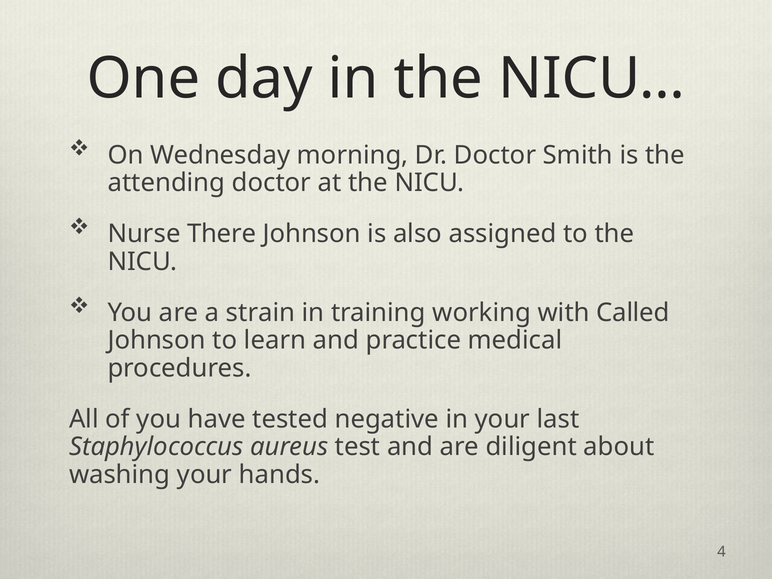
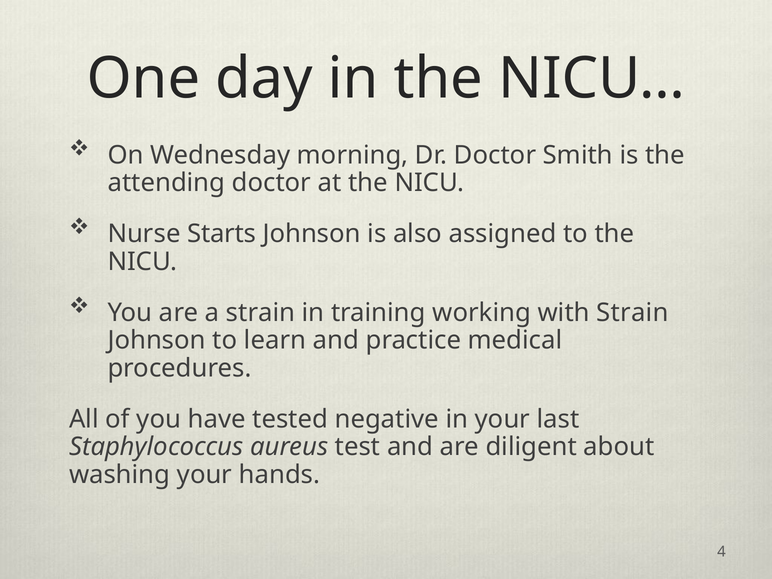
There: There -> Starts
with Called: Called -> Strain
